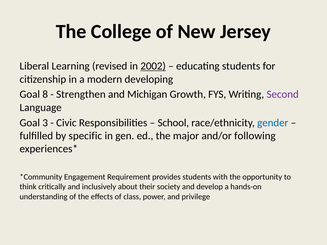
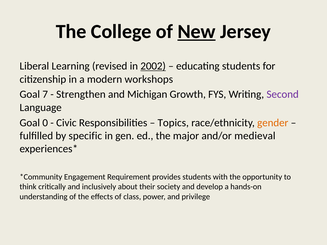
New underline: none -> present
developing: developing -> workshops
8: 8 -> 7
3: 3 -> 0
School: School -> Topics
gender colour: blue -> orange
following: following -> medieval
